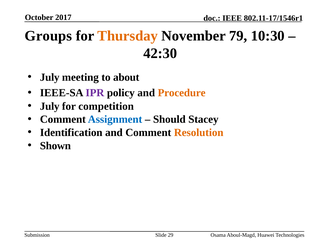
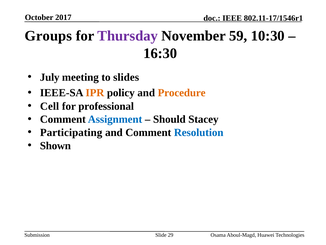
Thursday colour: orange -> purple
79: 79 -> 59
42:30: 42:30 -> 16:30
about: about -> slides
IPR colour: purple -> orange
July at (50, 106): July -> Cell
competition: competition -> professional
Identification: Identification -> Participating
Resolution colour: orange -> blue
